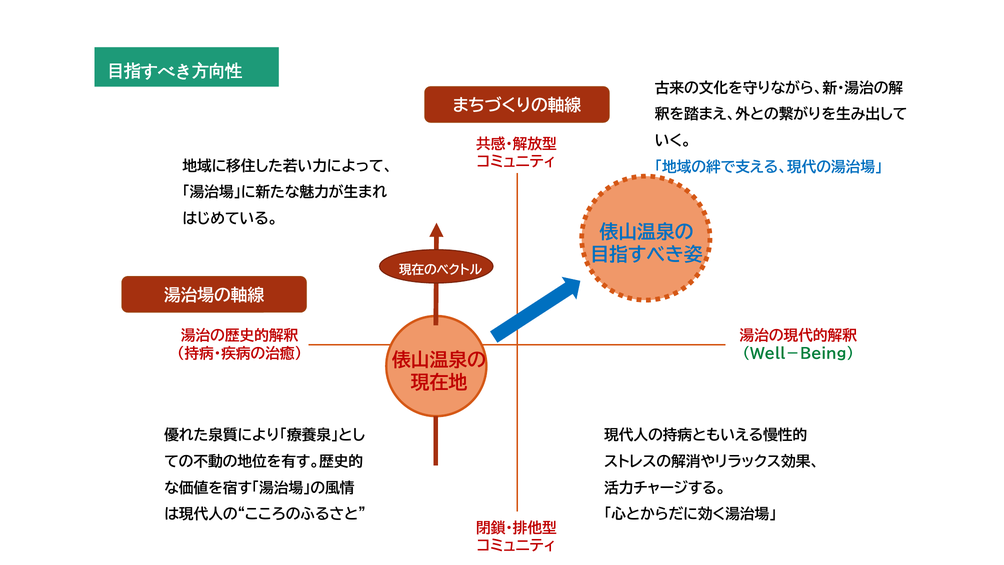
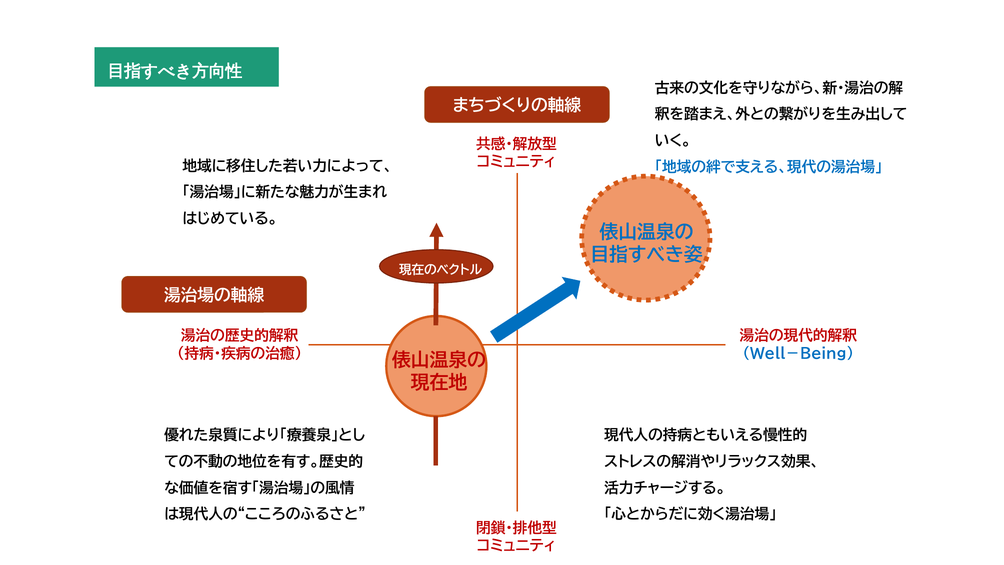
（Ｗｅｌｌ－Ｂｅｉｎｇ） colour: green -> blue
